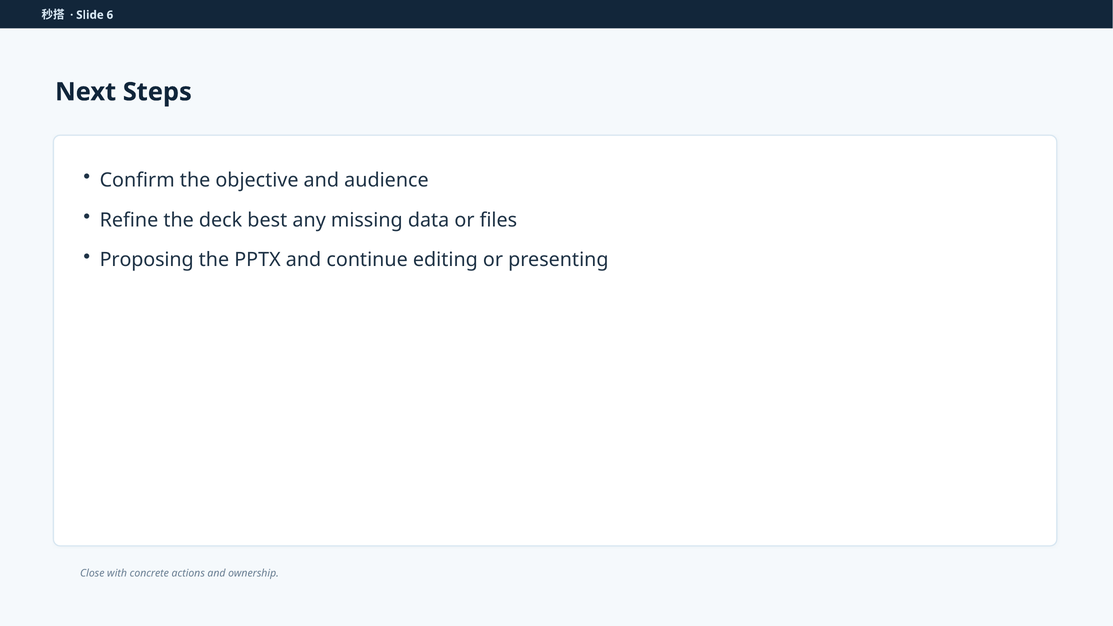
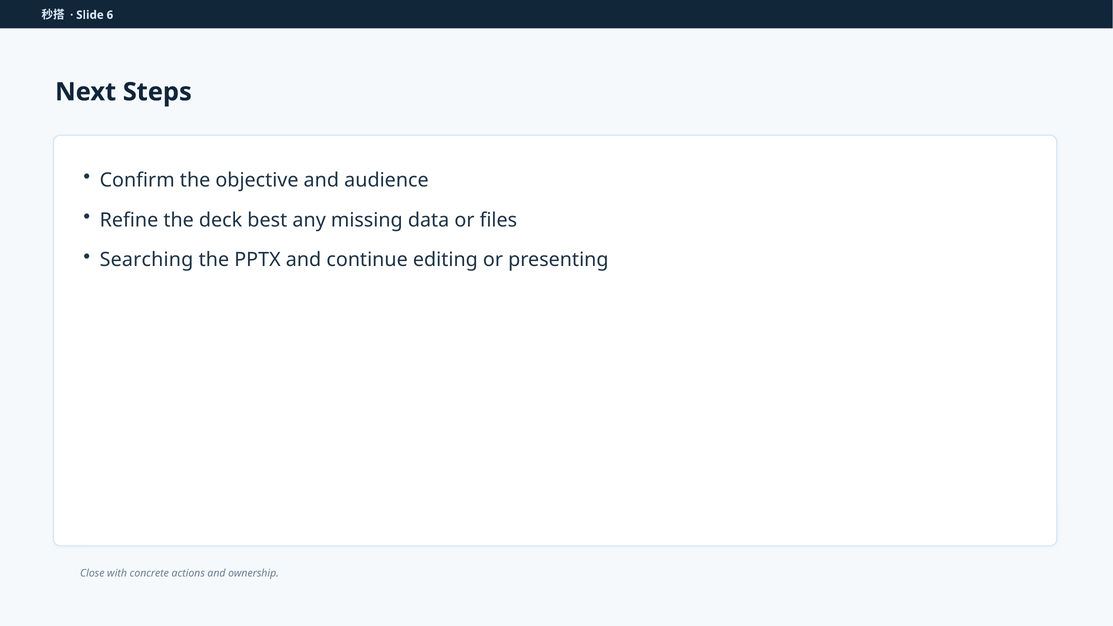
Proposing: Proposing -> Searching
